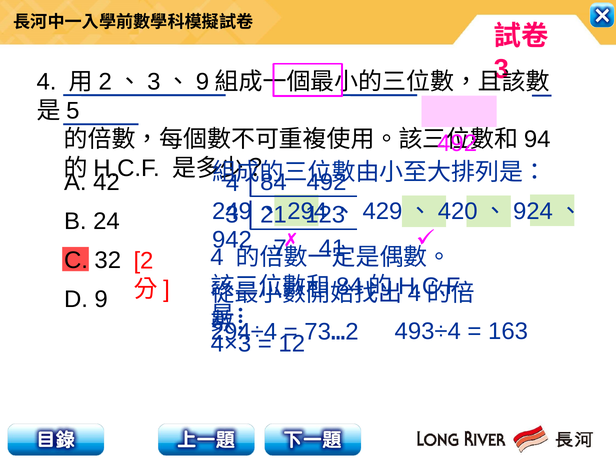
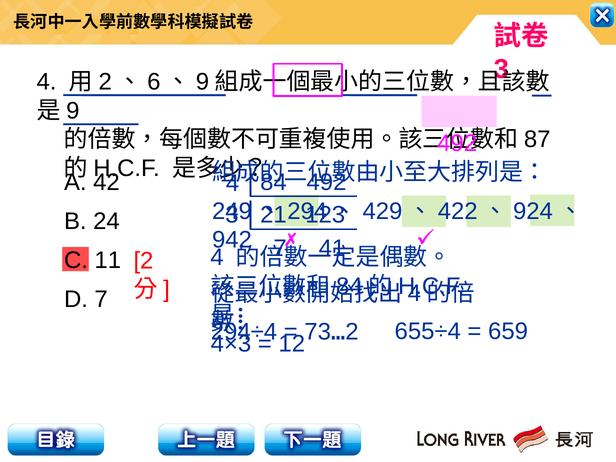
3 at (154, 82): 3 -> 6
5 at (73, 111): 5 -> 9
94: 94 -> 87
420: 420 -> 422
32: 32 -> 11
D 9: 9 -> 7
493÷4: 493÷4 -> 655÷4
163: 163 -> 659
